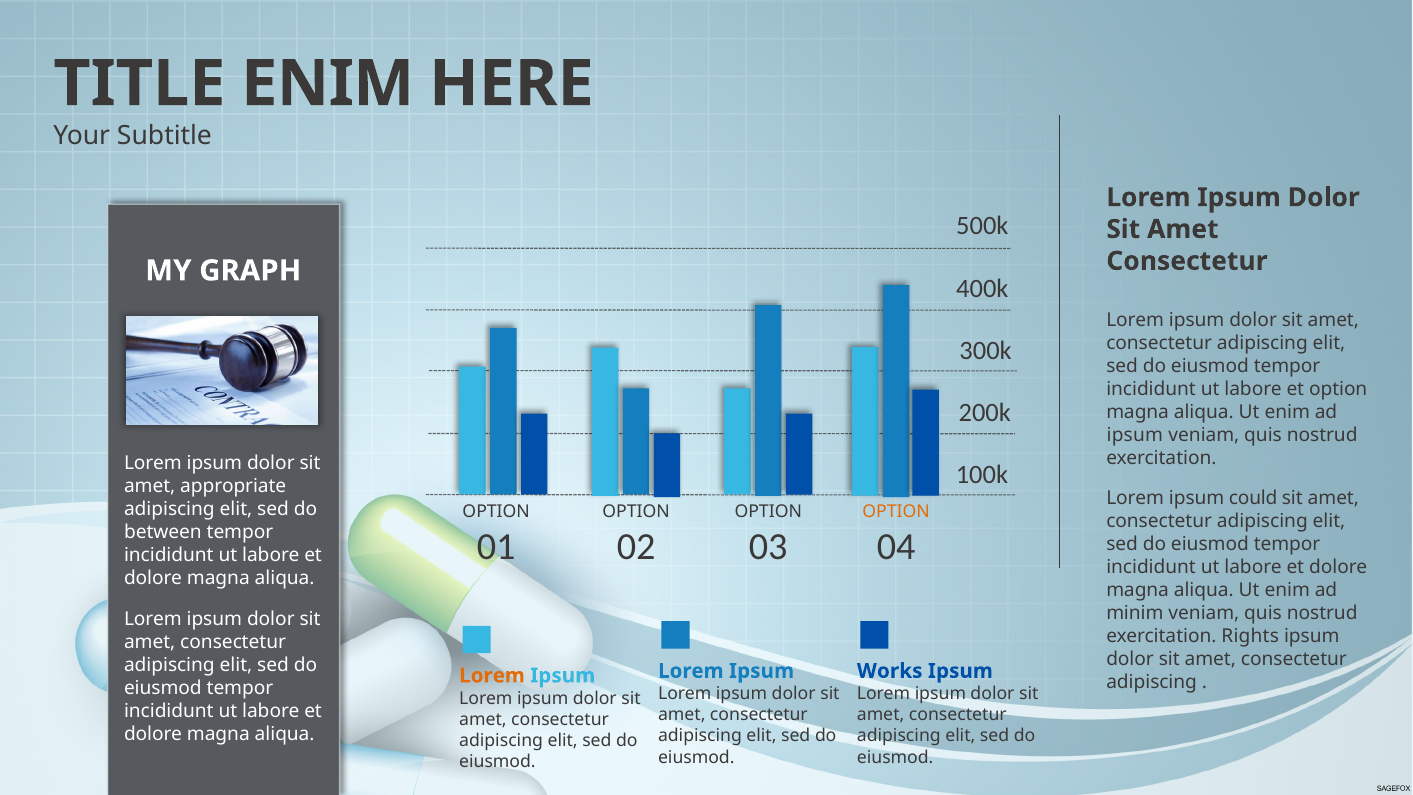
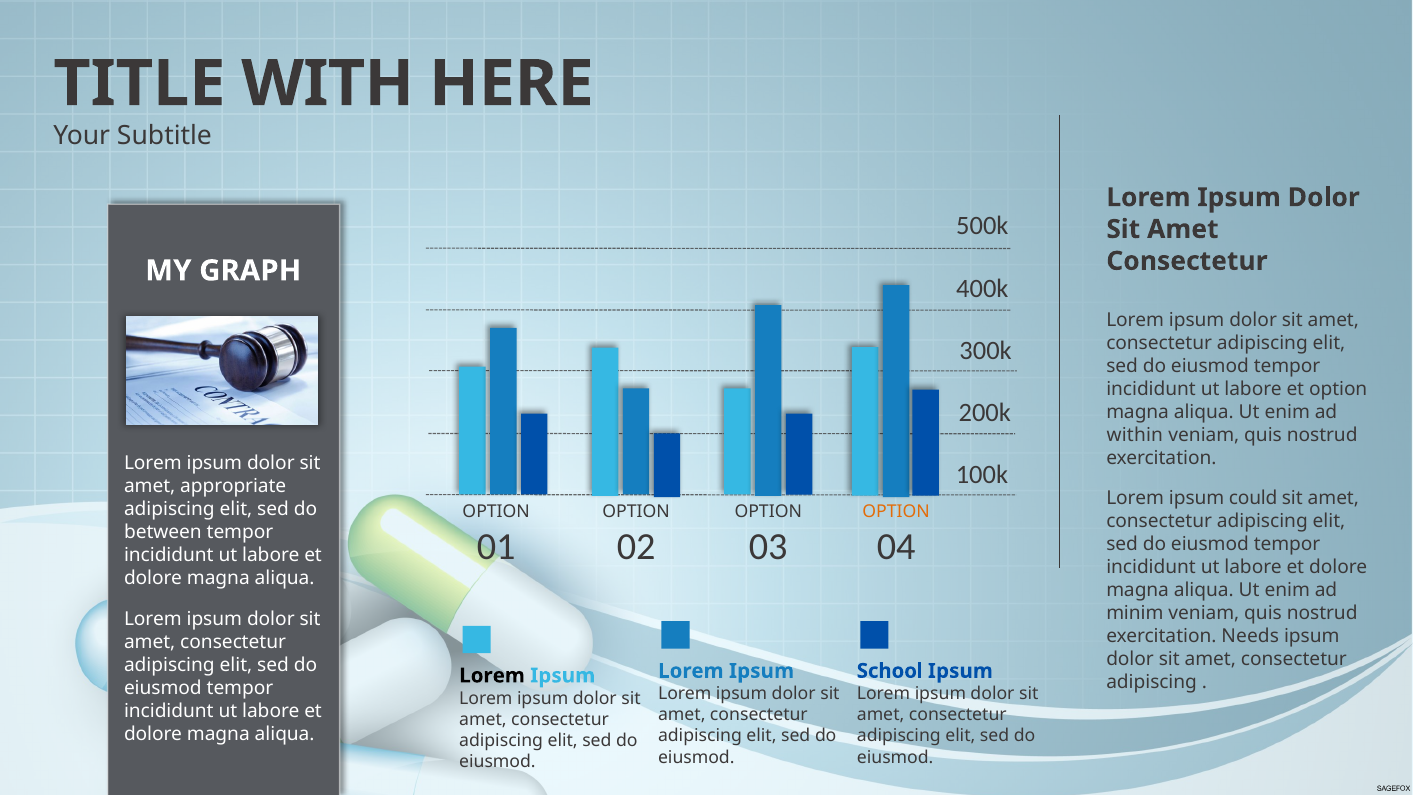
ENIM at (328, 84): ENIM -> WITH
ipsum at (1135, 435): ipsum -> within
Rights: Rights -> Needs
Works: Works -> School
Lorem at (492, 675) colour: orange -> black
